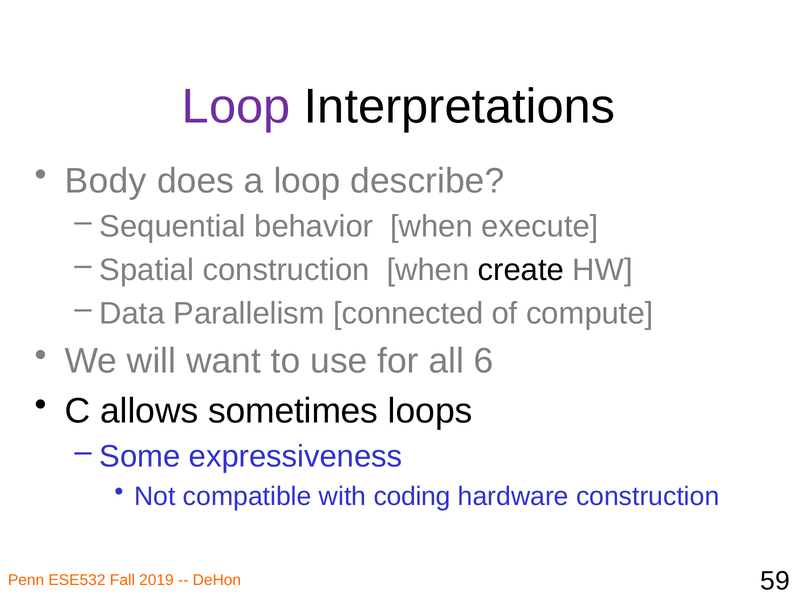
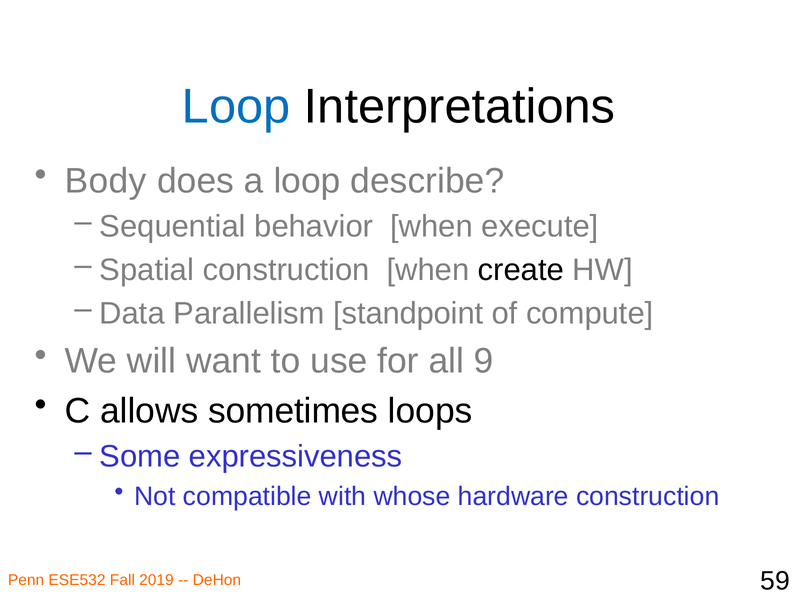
Loop at (236, 106) colour: purple -> blue
connected: connected -> standpoint
6: 6 -> 9
coding: coding -> whose
